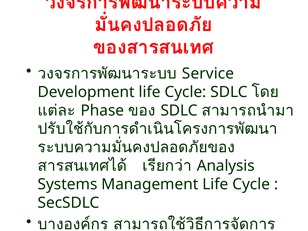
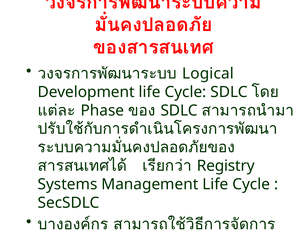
Service: Service -> Logical
Analysis: Analysis -> Registry
